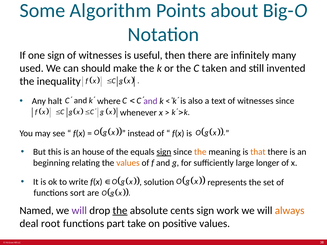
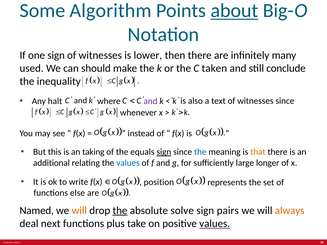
about underline: none -> present
useful: useful -> lower
invented: invented -> conclude
house: house -> taking
the at (200, 152) colour: orange -> blue
beginning: beginning -> additional
values at (128, 163) colour: orange -> blue
solution: solution -> position
sort: sort -> else
will at (79, 211) colour: purple -> orange
cents: cents -> solve
work: work -> pairs
root: root -> next
part: part -> plus
values at (215, 224) underline: none -> present
